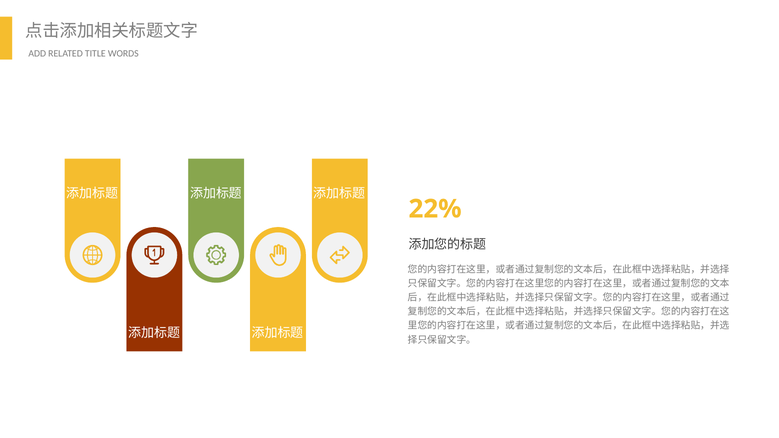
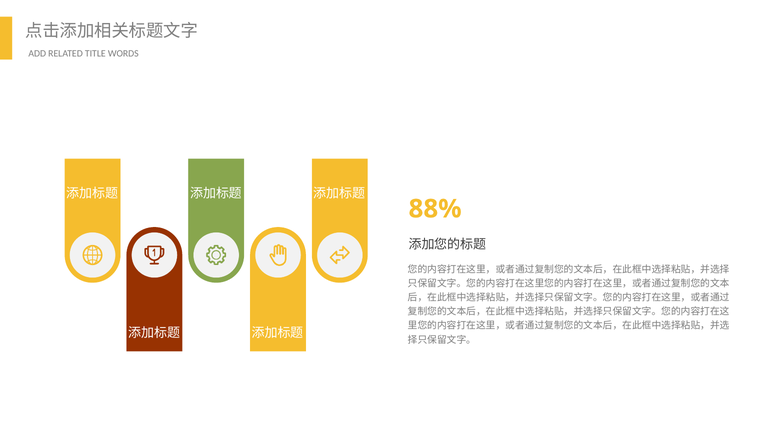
22%: 22% -> 88%
